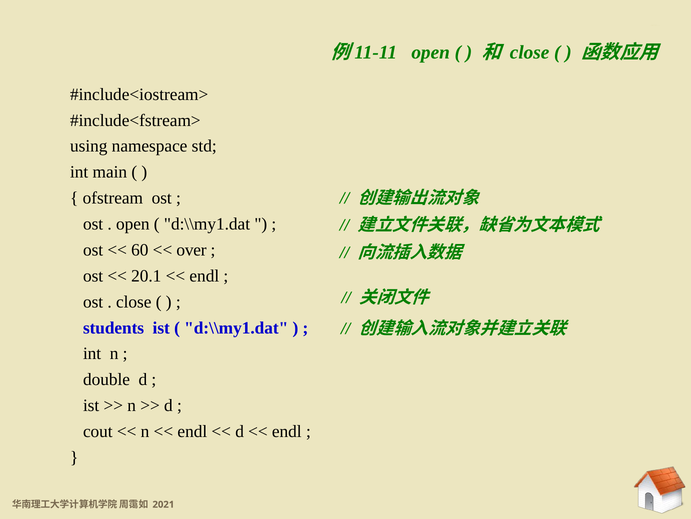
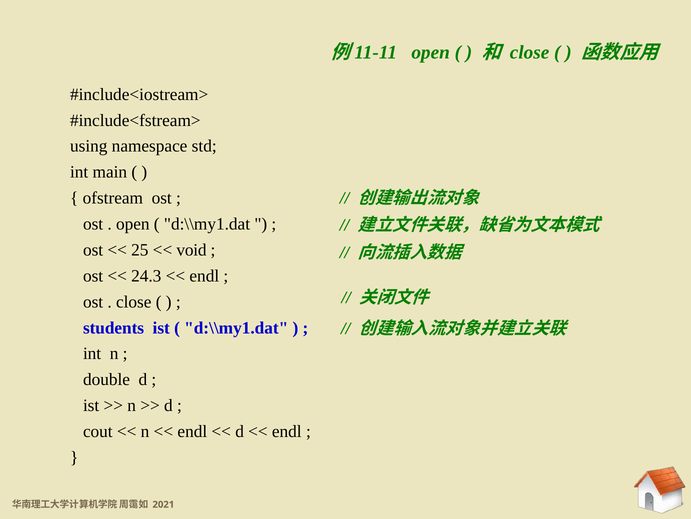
60: 60 -> 25
over: over -> void
20.1: 20.1 -> 24.3
